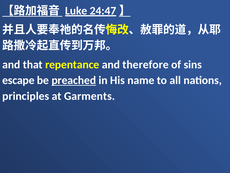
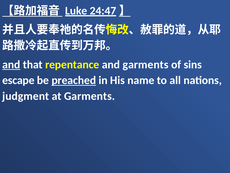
and at (11, 64) underline: none -> present
and therefore: therefore -> garments
principles: principles -> judgment
